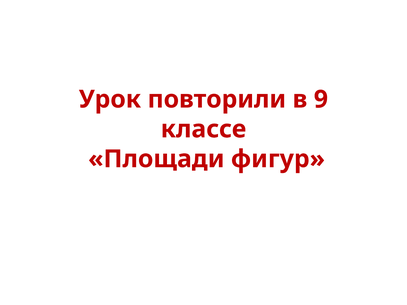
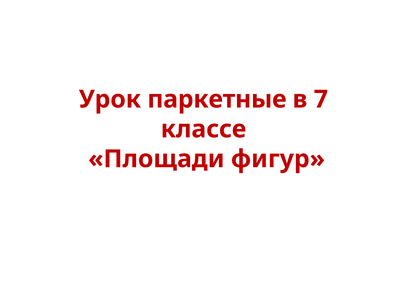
повторили: повторили -> паркетные
9: 9 -> 7
